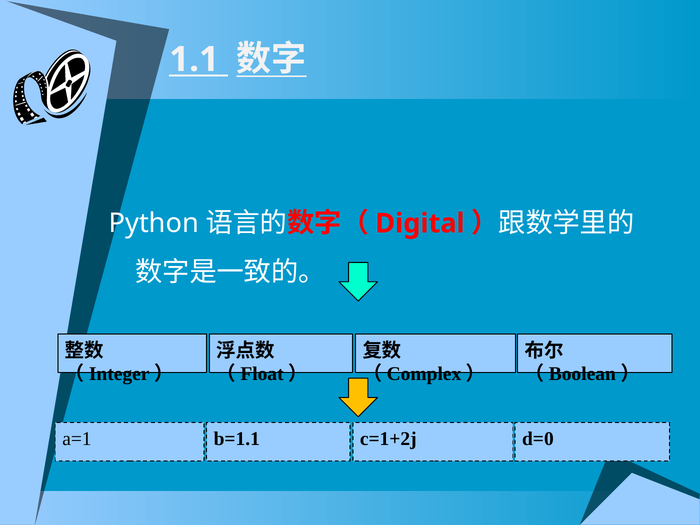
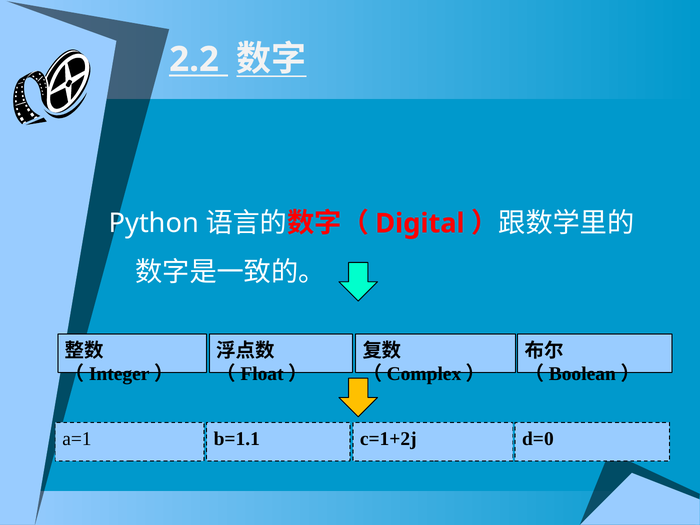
1.1: 1.1 -> 2.2
